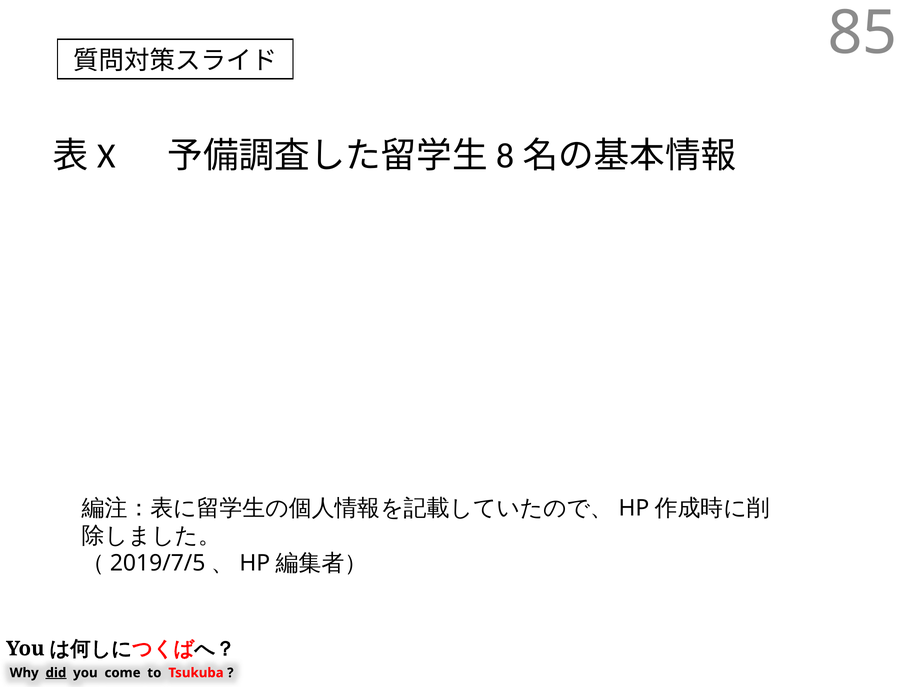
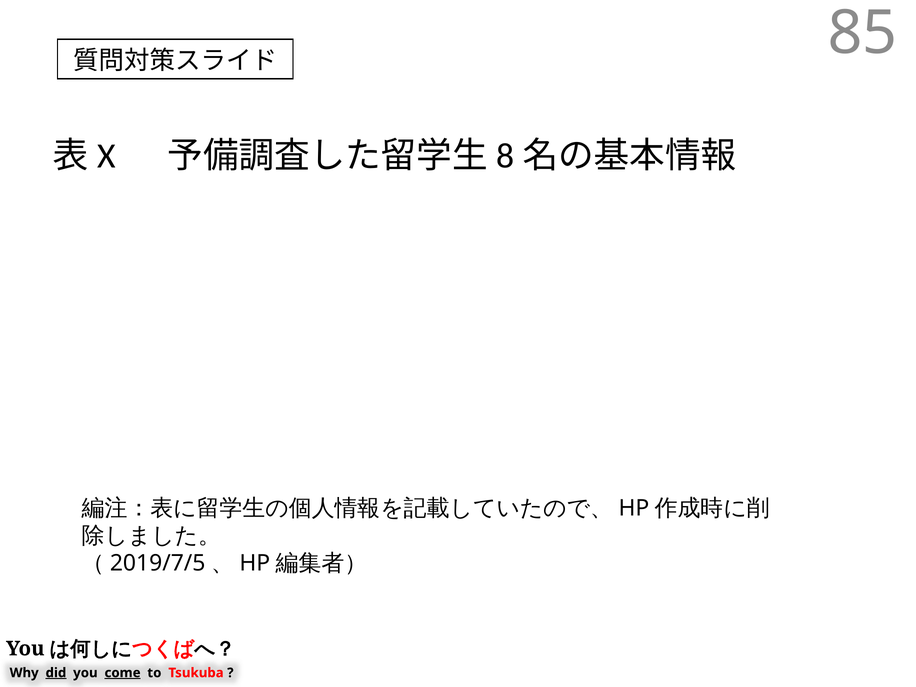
come underline: none -> present
